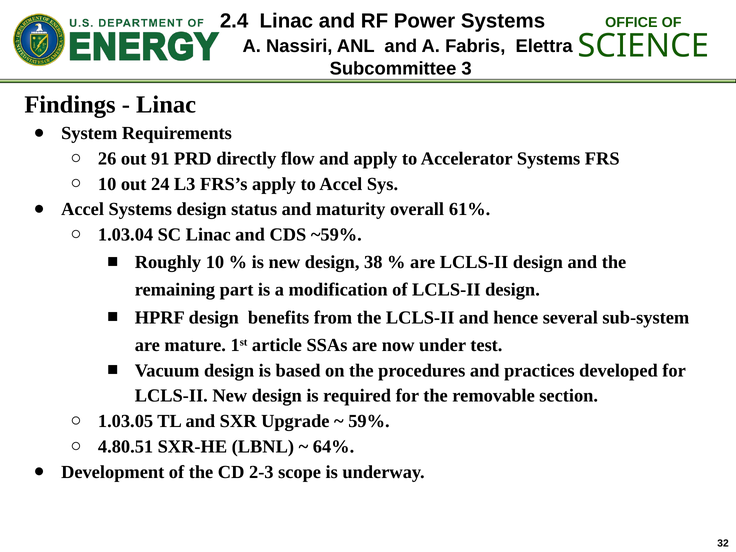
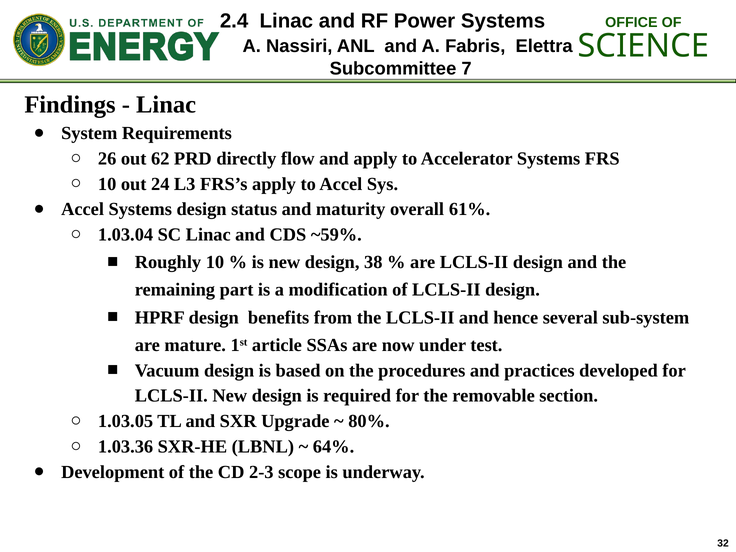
3: 3 -> 7
91: 91 -> 62
59%: 59% -> 80%
4.80.51: 4.80.51 -> 1.03.36
